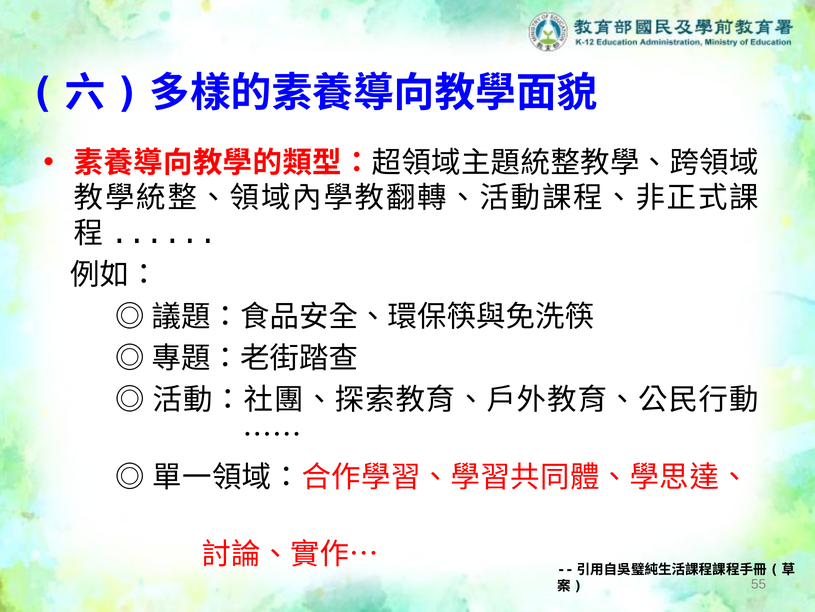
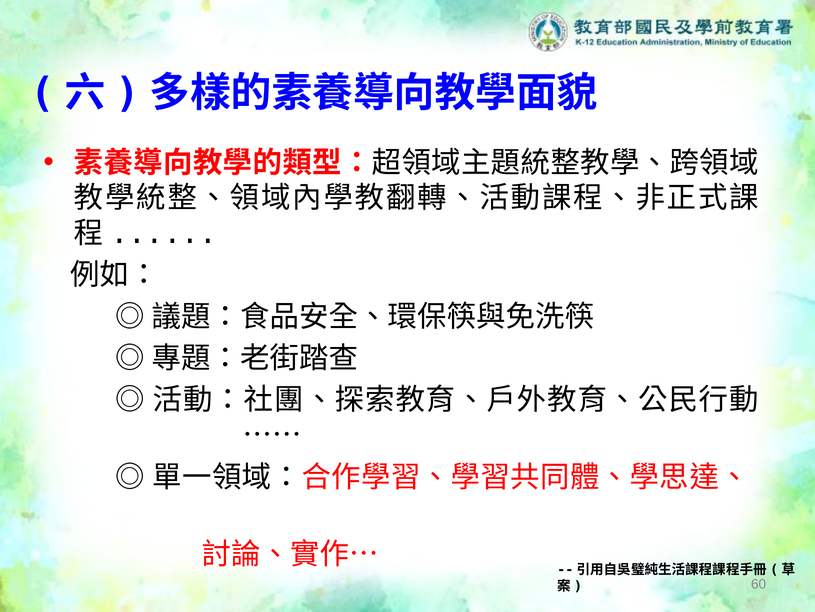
55: 55 -> 60
